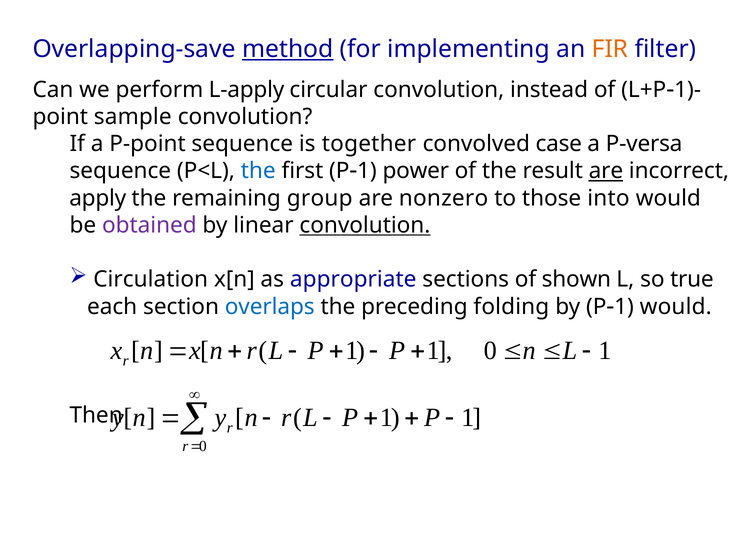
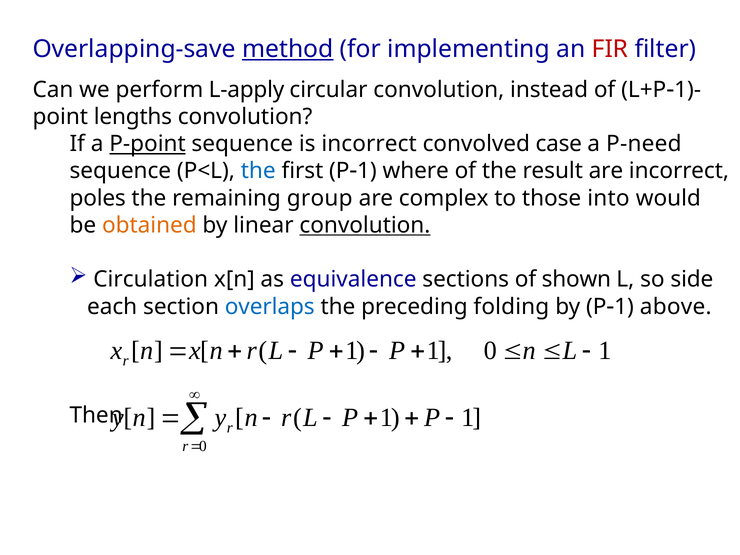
FIR colour: orange -> red
sample: sample -> lengths
P-point underline: none -> present
is together: together -> incorrect
P-versa: P-versa -> P-need
power: power -> where
are at (606, 171) underline: present -> none
apply: apply -> poles
nonzero: nonzero -> complex
obtained colour: purple -> orange
appropriate: appropriate -> equivalence
true: true -> side
P1 would: would -> above
